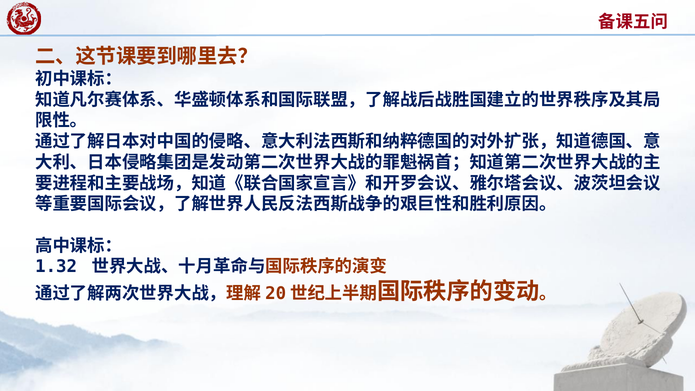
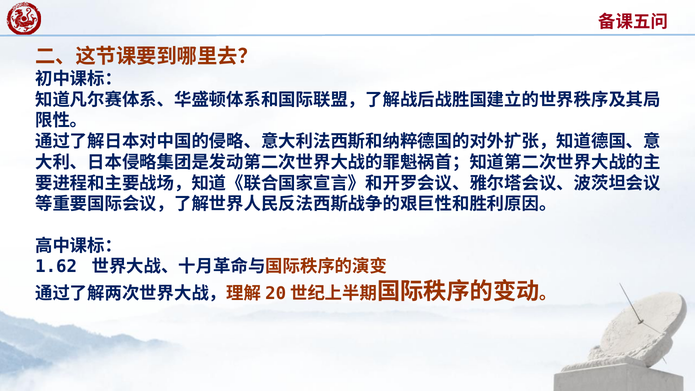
1.32: 1.32 -> 1.62
